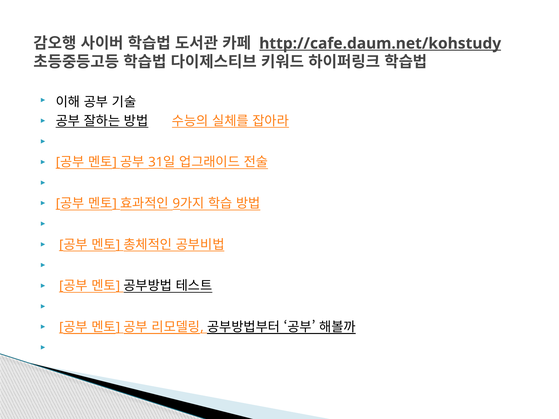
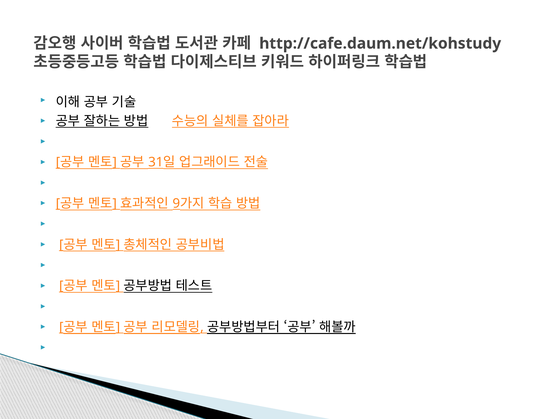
http://cafe.daum.net/kohstudy underline: present -> none
